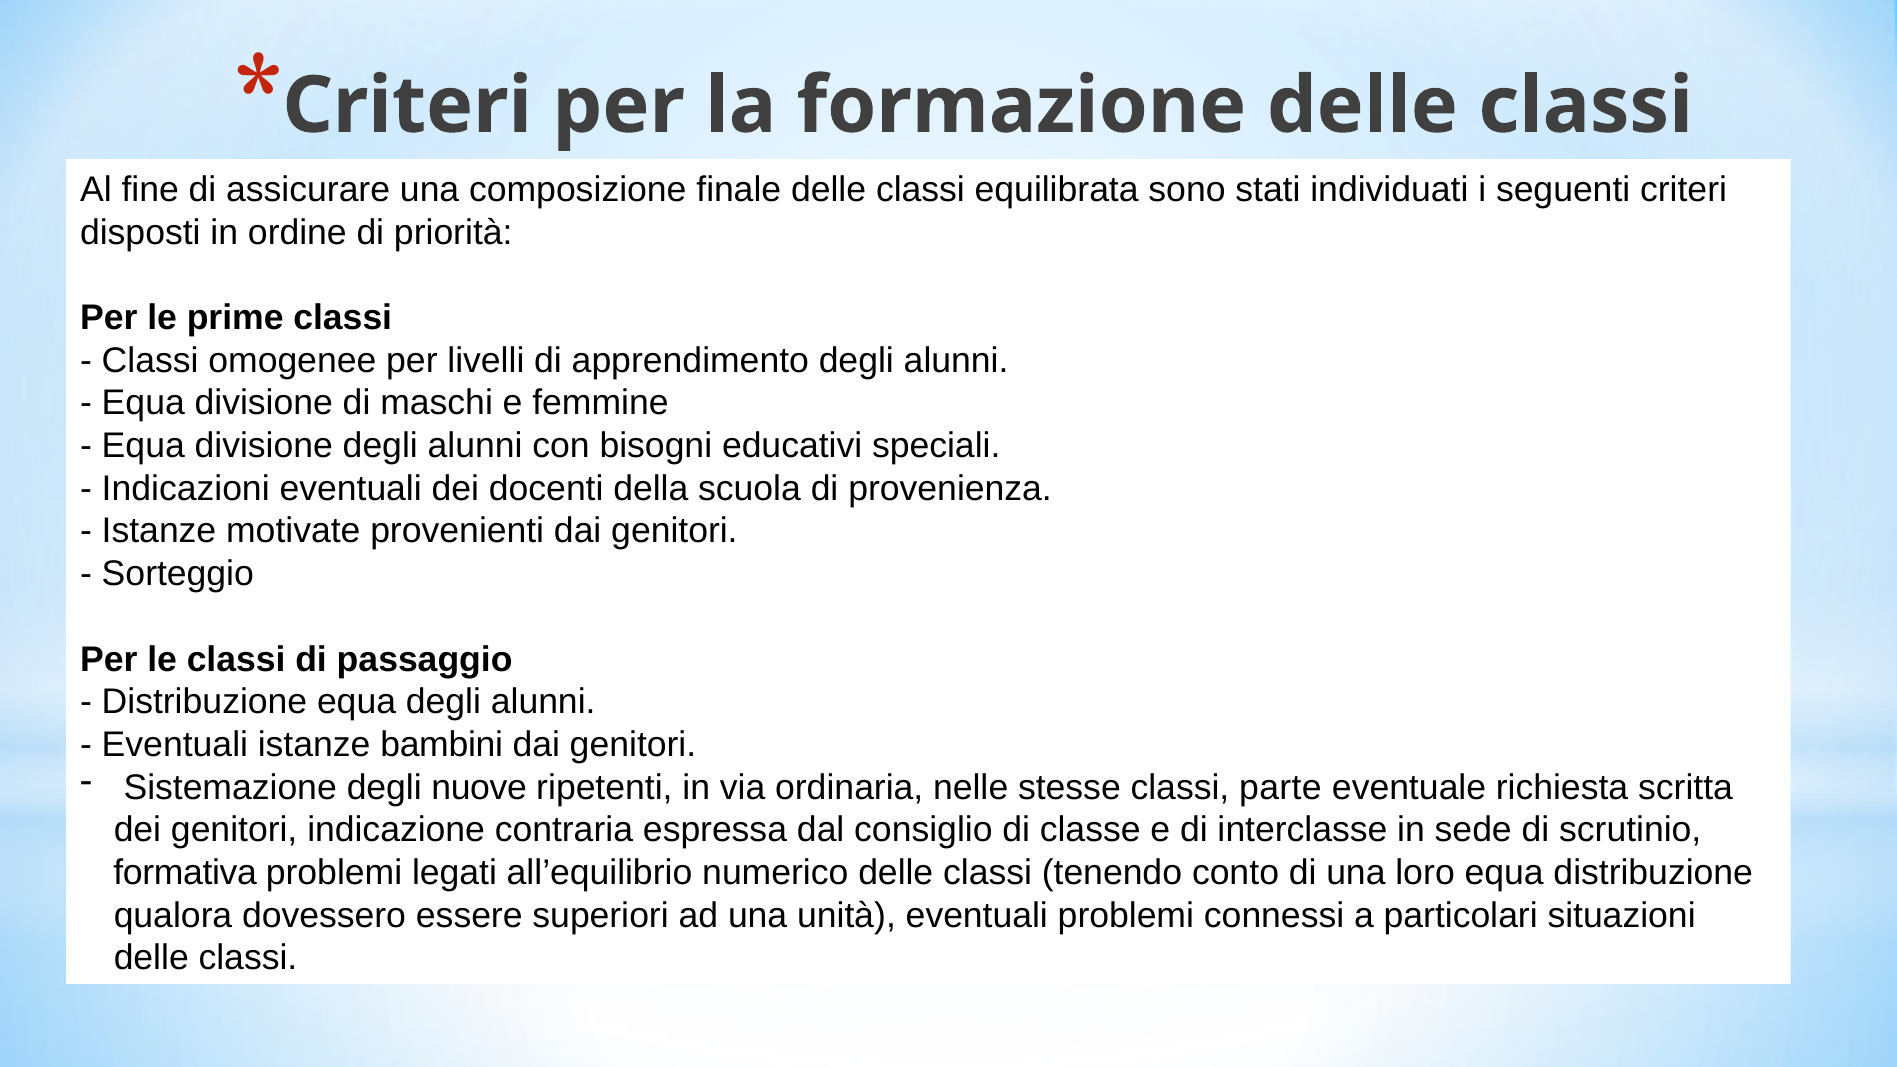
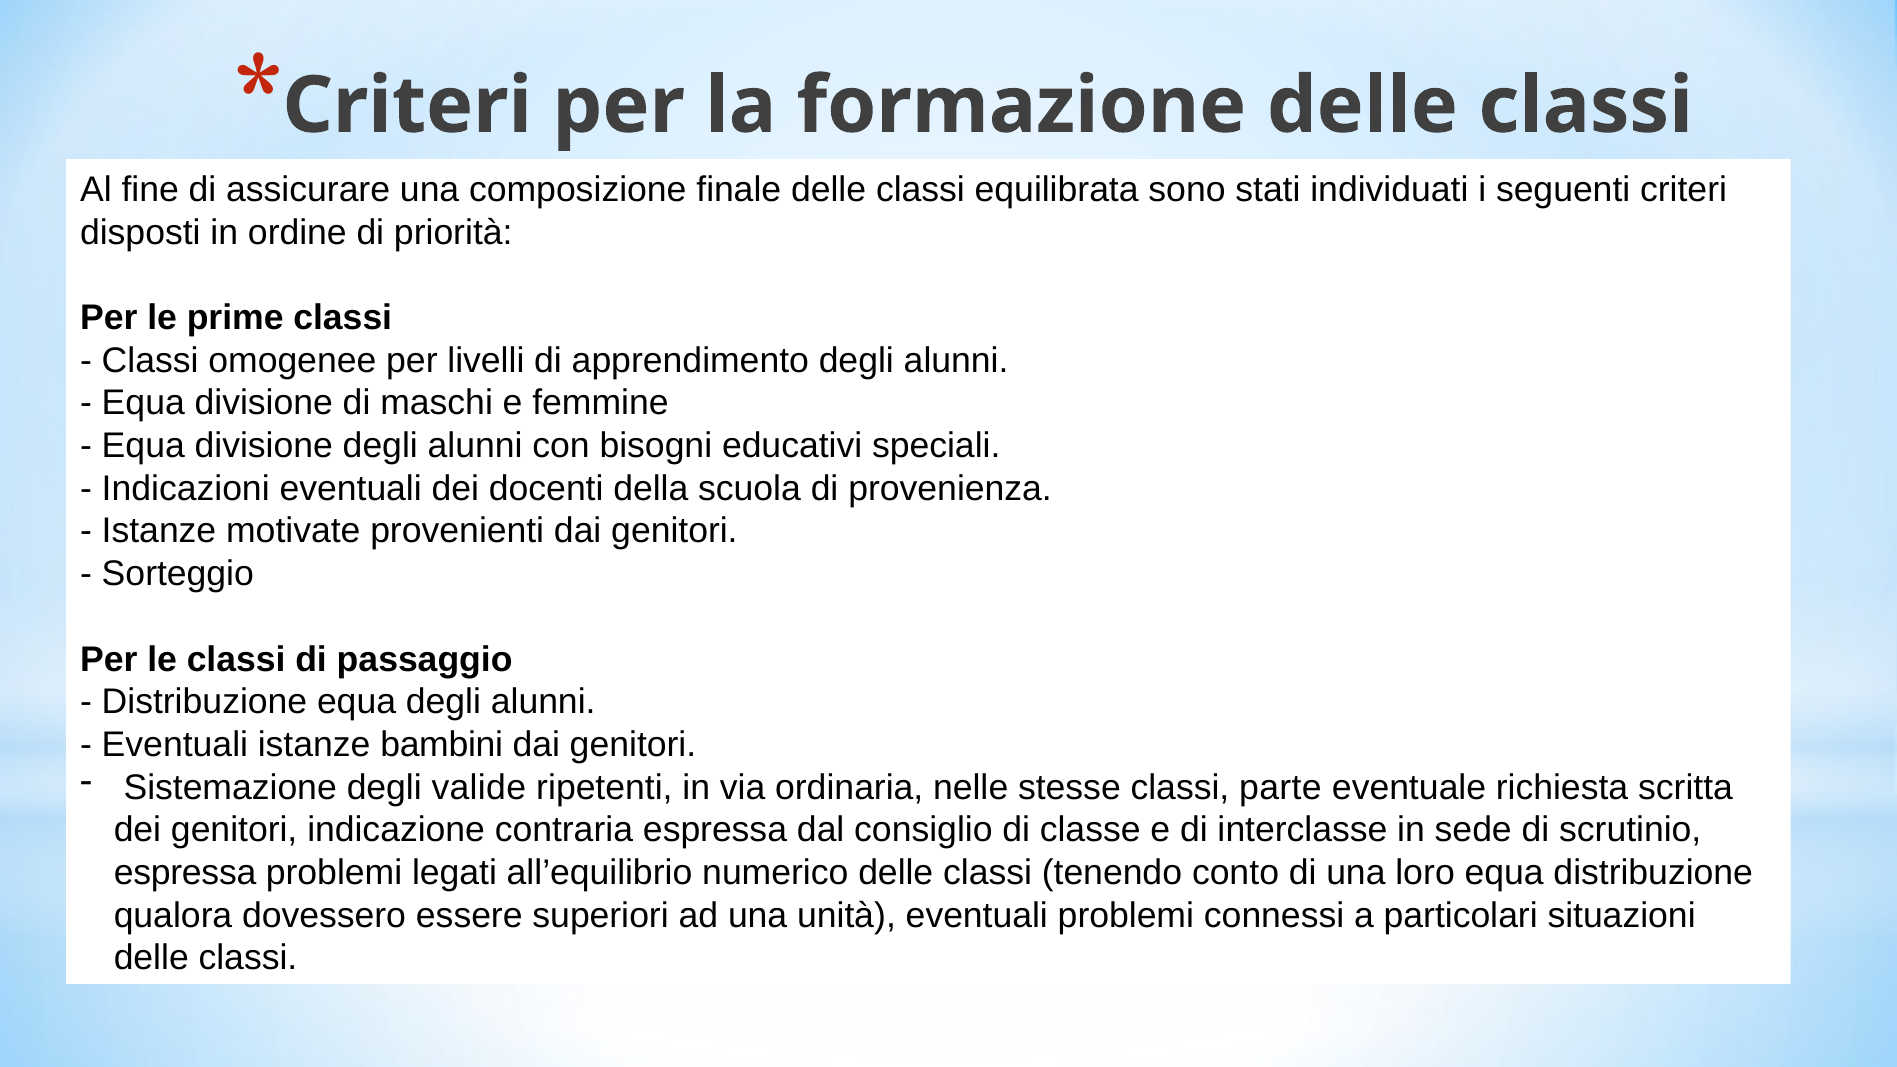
nuove: nuove -> valide
formativa at (185, 873): formativa -> espressa
